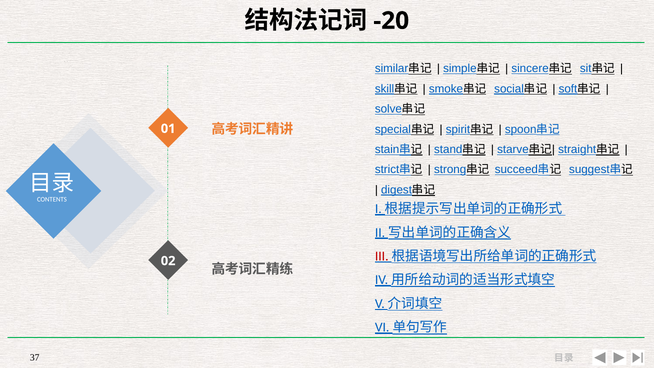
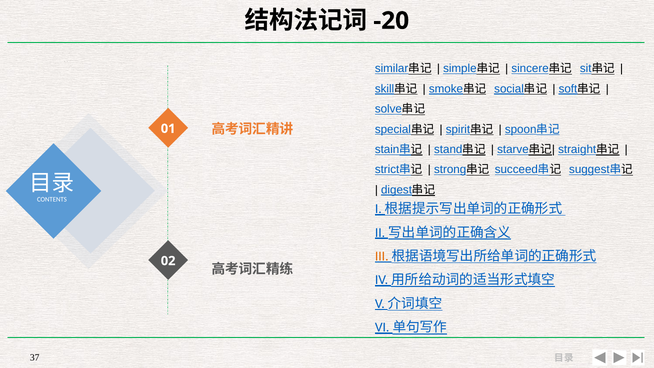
III colour: red -> orange
